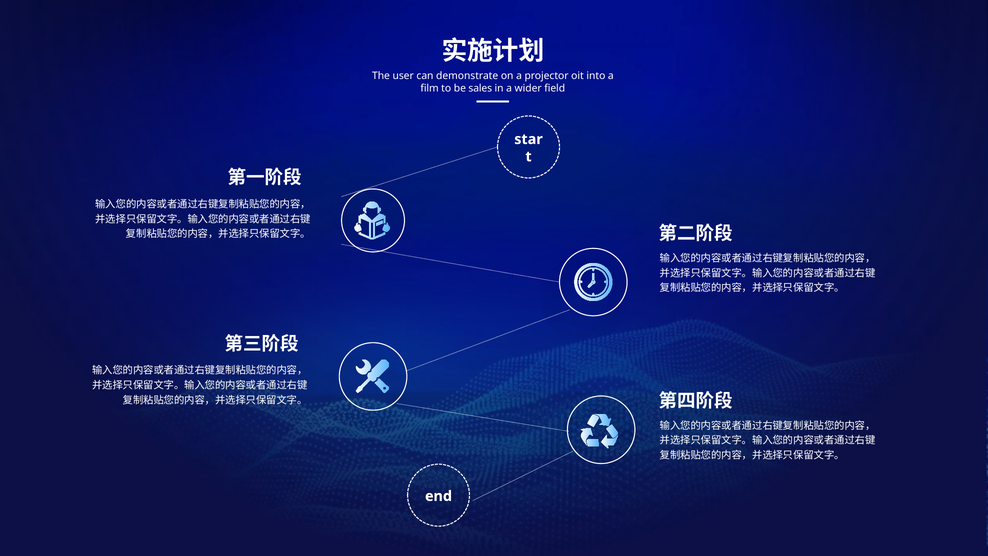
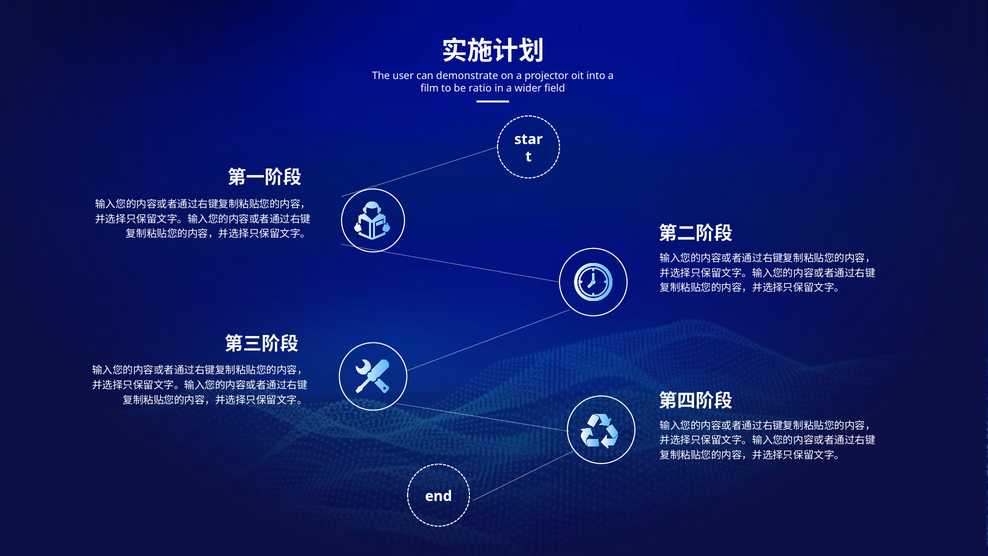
sales: sales -> ratio
